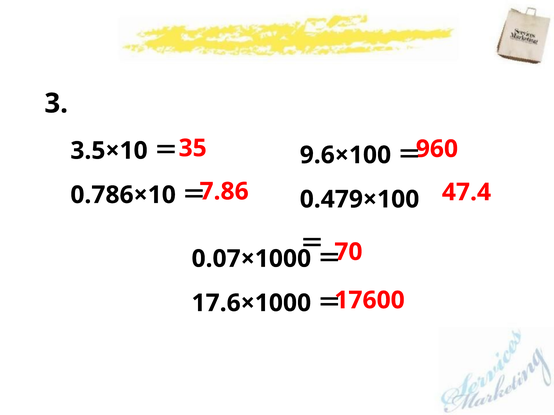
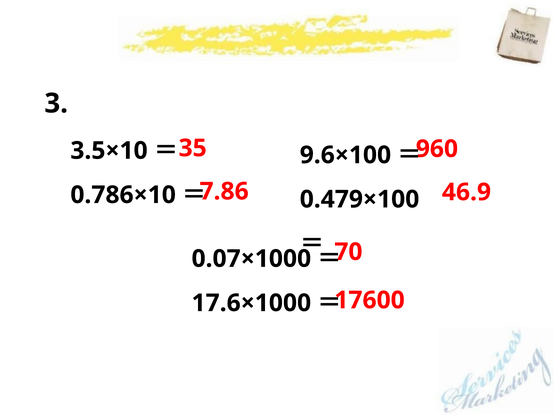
47.4: 47.4 -> 46.9
